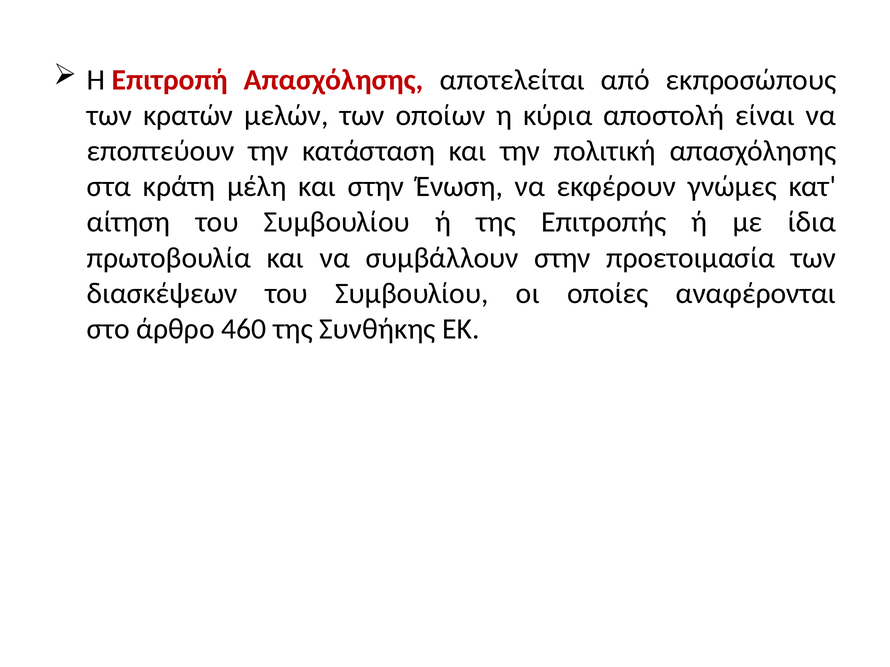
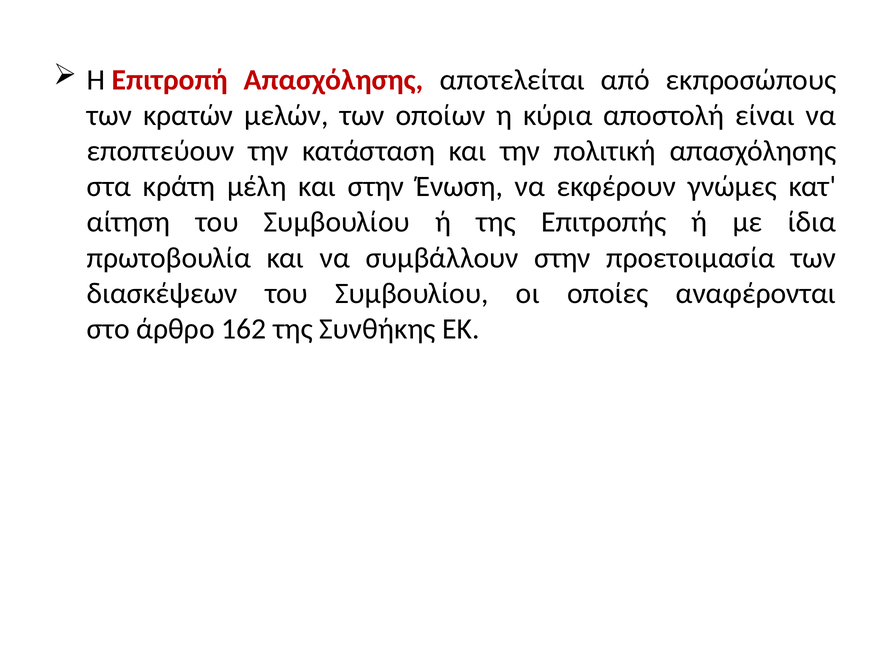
460: 460 -> 162
